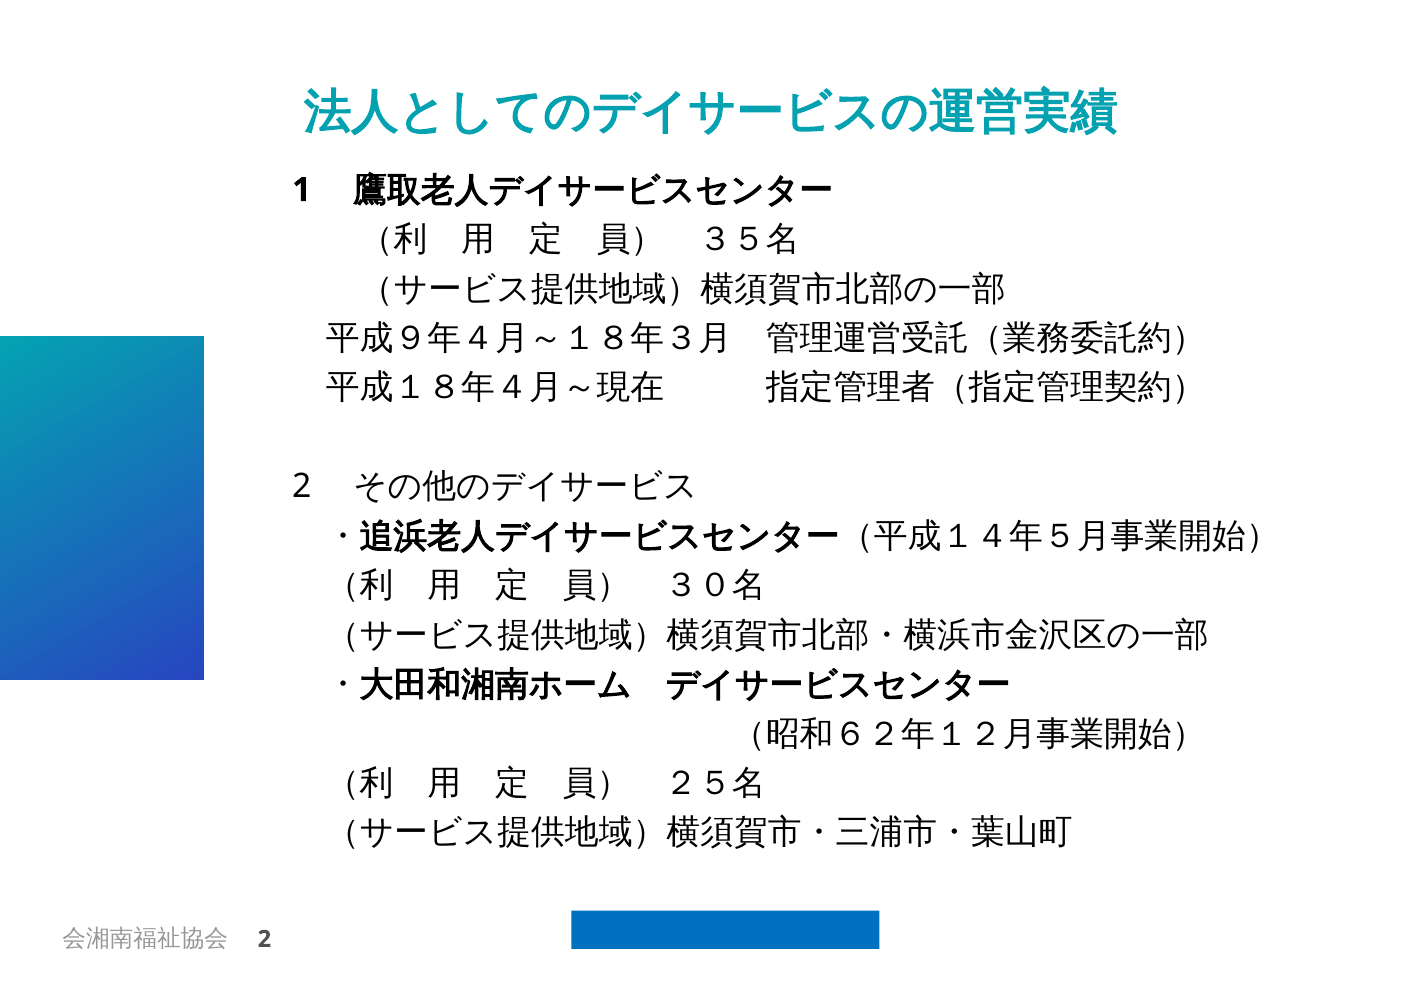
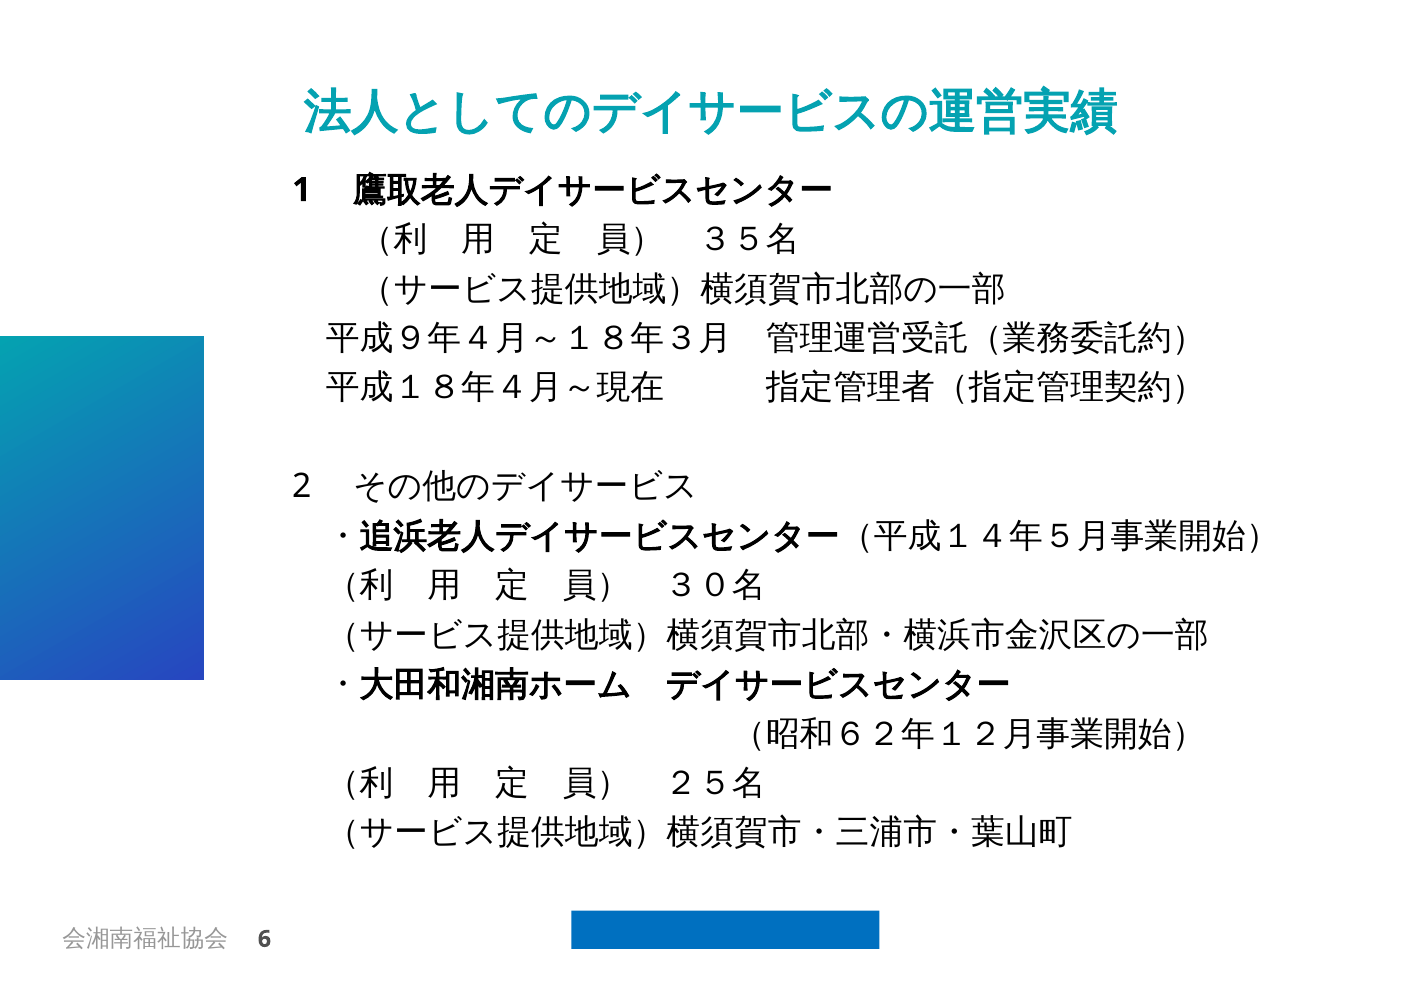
2 at (264, 939): 2 -> 6
